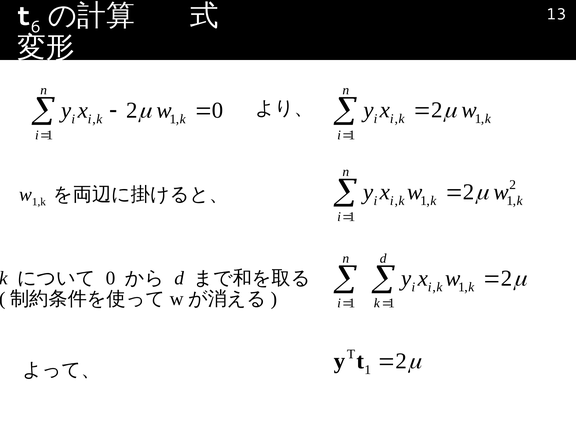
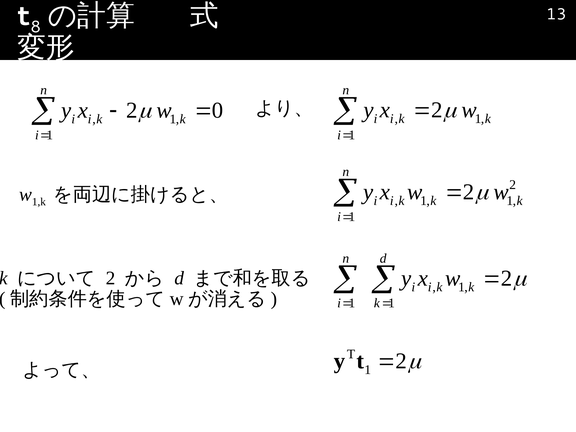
6: 6 -> 8
0 at (111, 278): 0 -> 2
